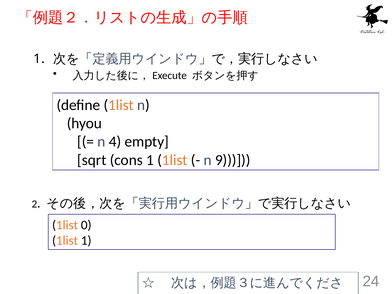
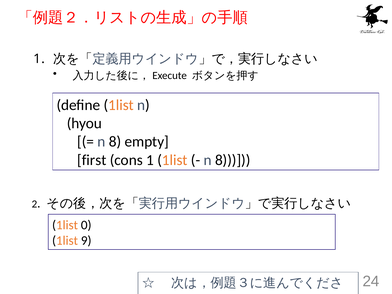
4 at (115, 142): 4 -> 8
sqrt: sqrt -> first
9 at (233, 160): 9 -> 8
1list 1: 1 -> 9
